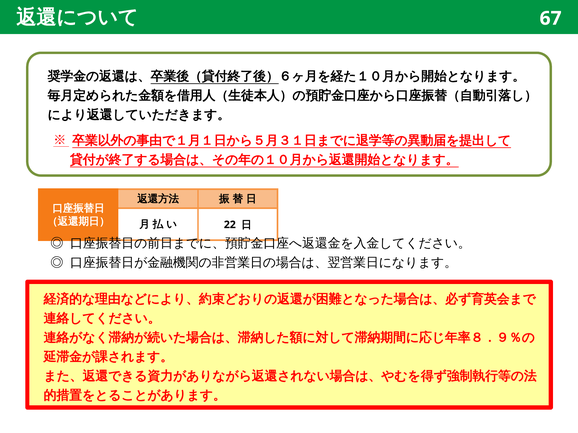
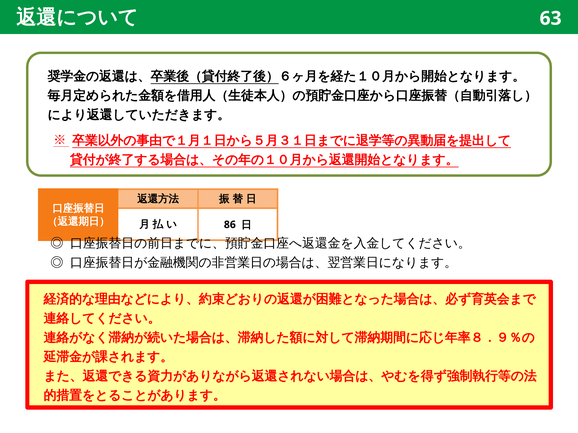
67: 67 -> 63
22: 22 -> 86
